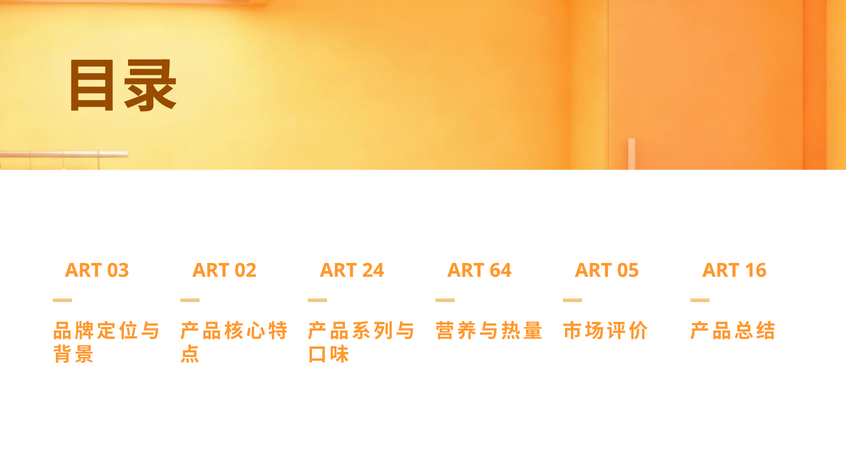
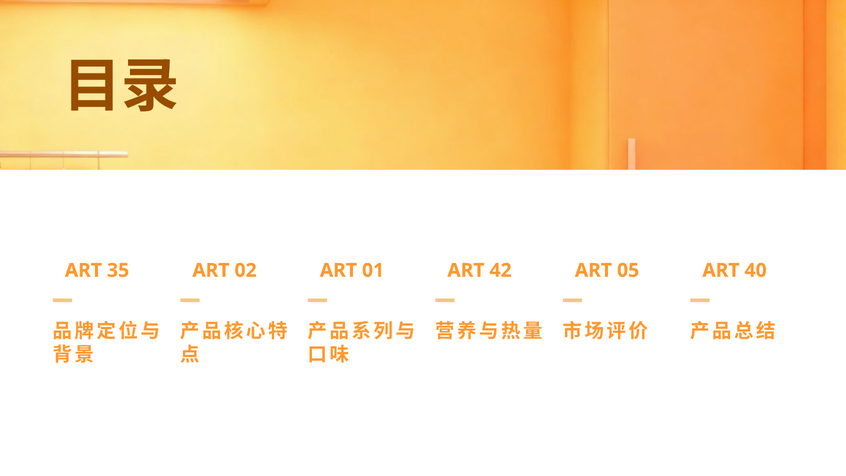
03: 03 -> 35
24: 24 -> 01
64: 64 -> 42
16: 16 -> 40
